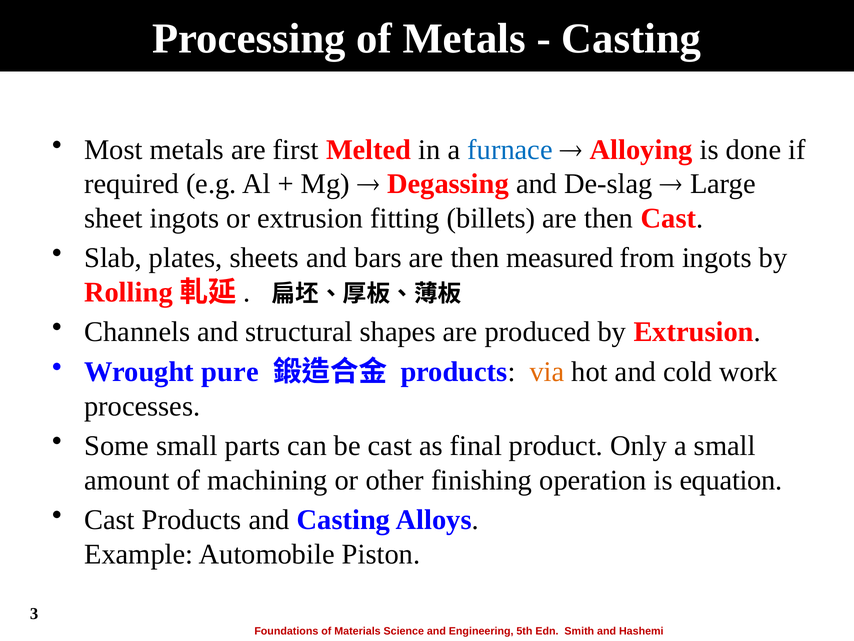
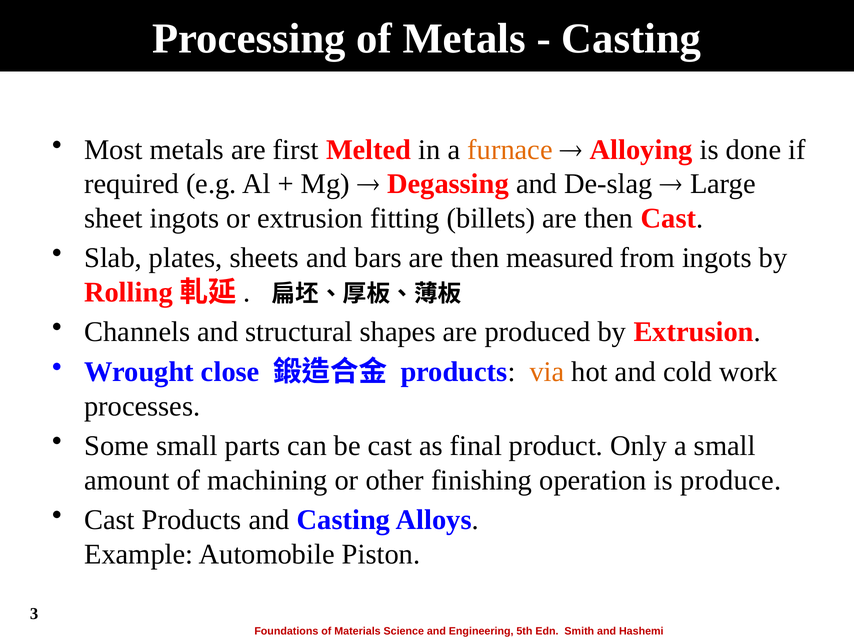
furnace colour: blue -> orange
pure: pure -> close
equation: equation -> produce
